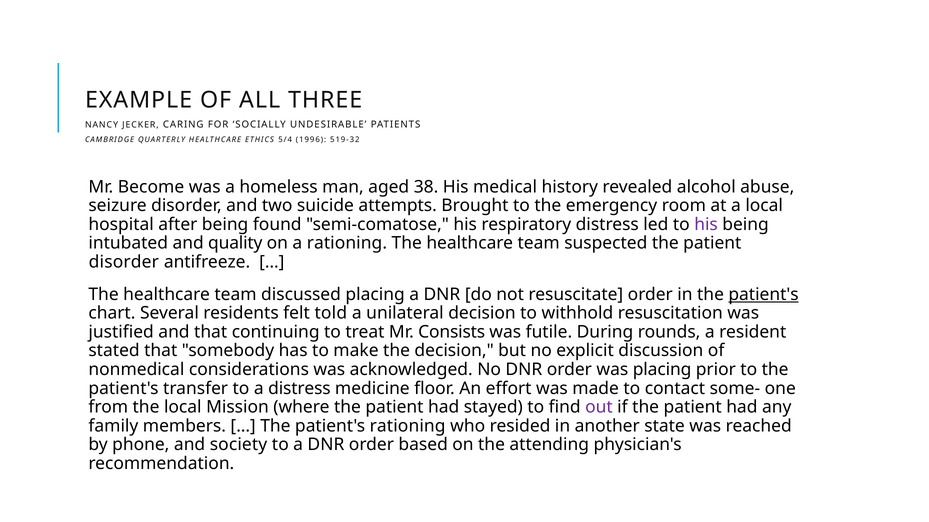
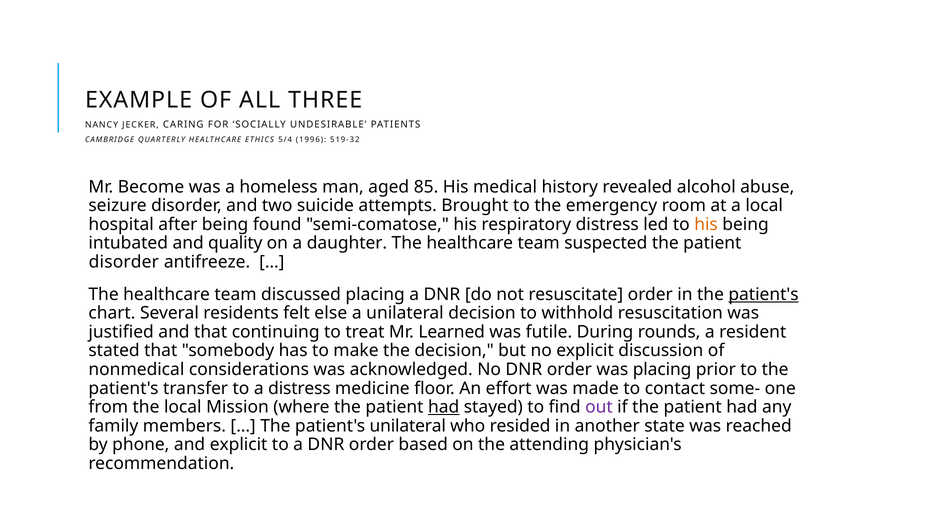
38: 38 -> 85
his at (706, 225) colour: purple -> orange
a rationing: rationing -> daughter
told: told -> else
Consists: Consists -> Learned
had at (444, 408) underline: none -> present
patient's rationing: rationing -> unilateral
and society: society -> explicit
